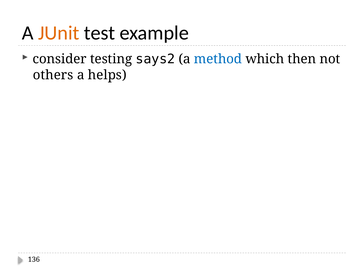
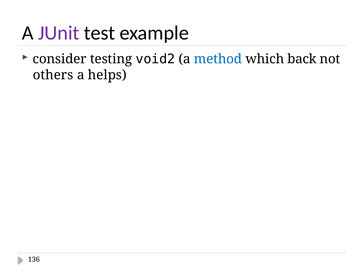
JUnit colour: orange -> purple
says2: says2 -> void2
then: then -> back
